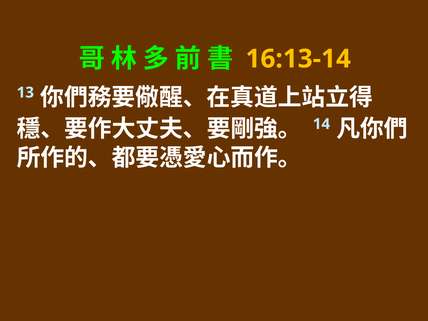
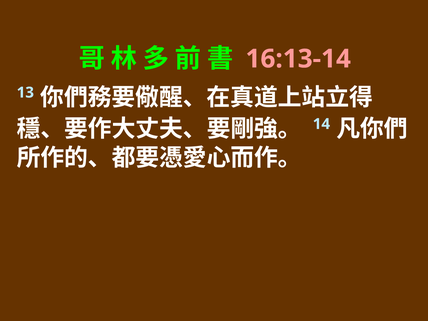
16:13-14 colour: yellow -> pink
